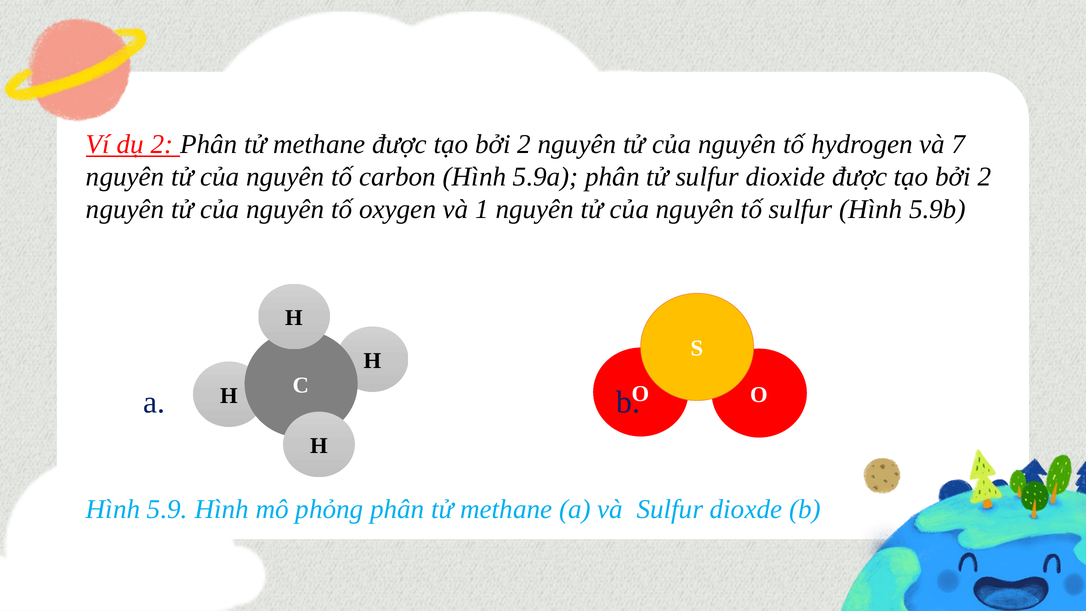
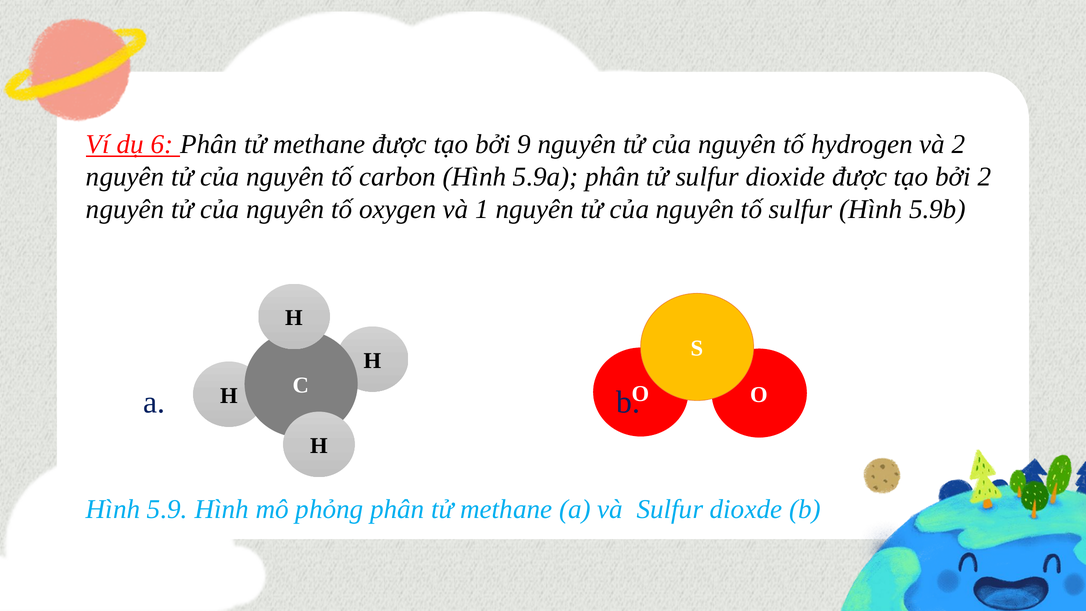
dụ 2: 2 -> 6
2 at (524, 144): 2 -> 9
và 7: 7 -> 2
